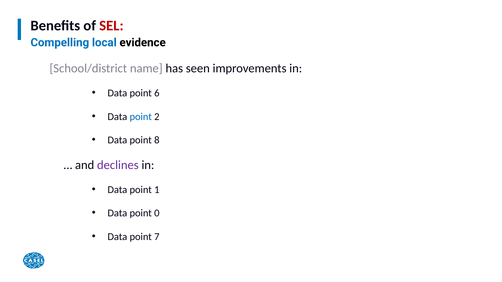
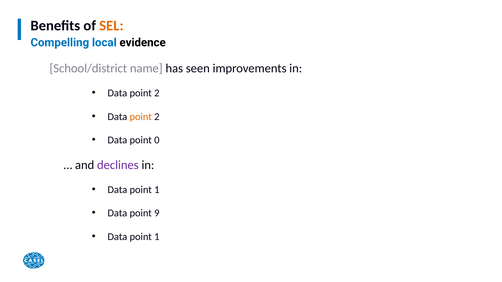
SEL colour: red -> orange
6 at (157, 93): 6 -> 2
point at (141, 117) colour: blue -> orange
8: 8 -> 0
0: 0 -> 9
7 at (157, 237): 7 -> 1
